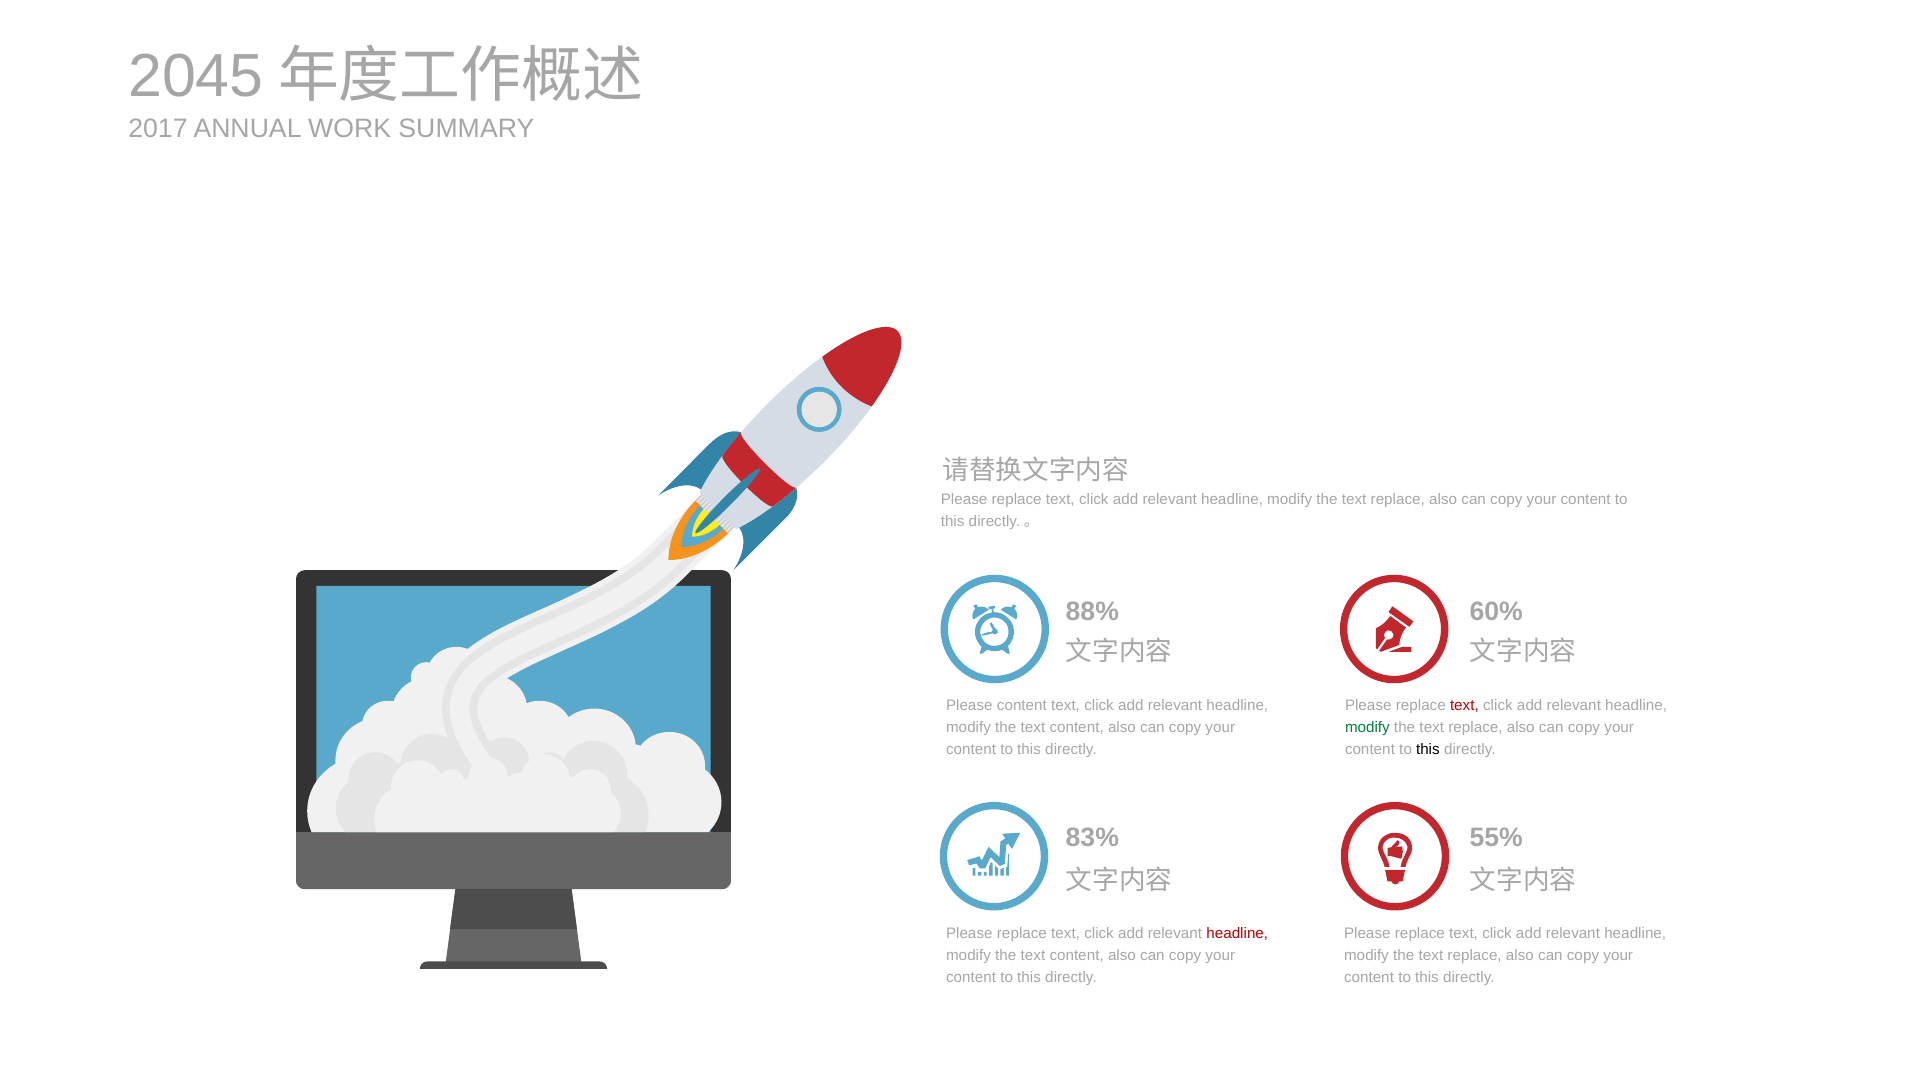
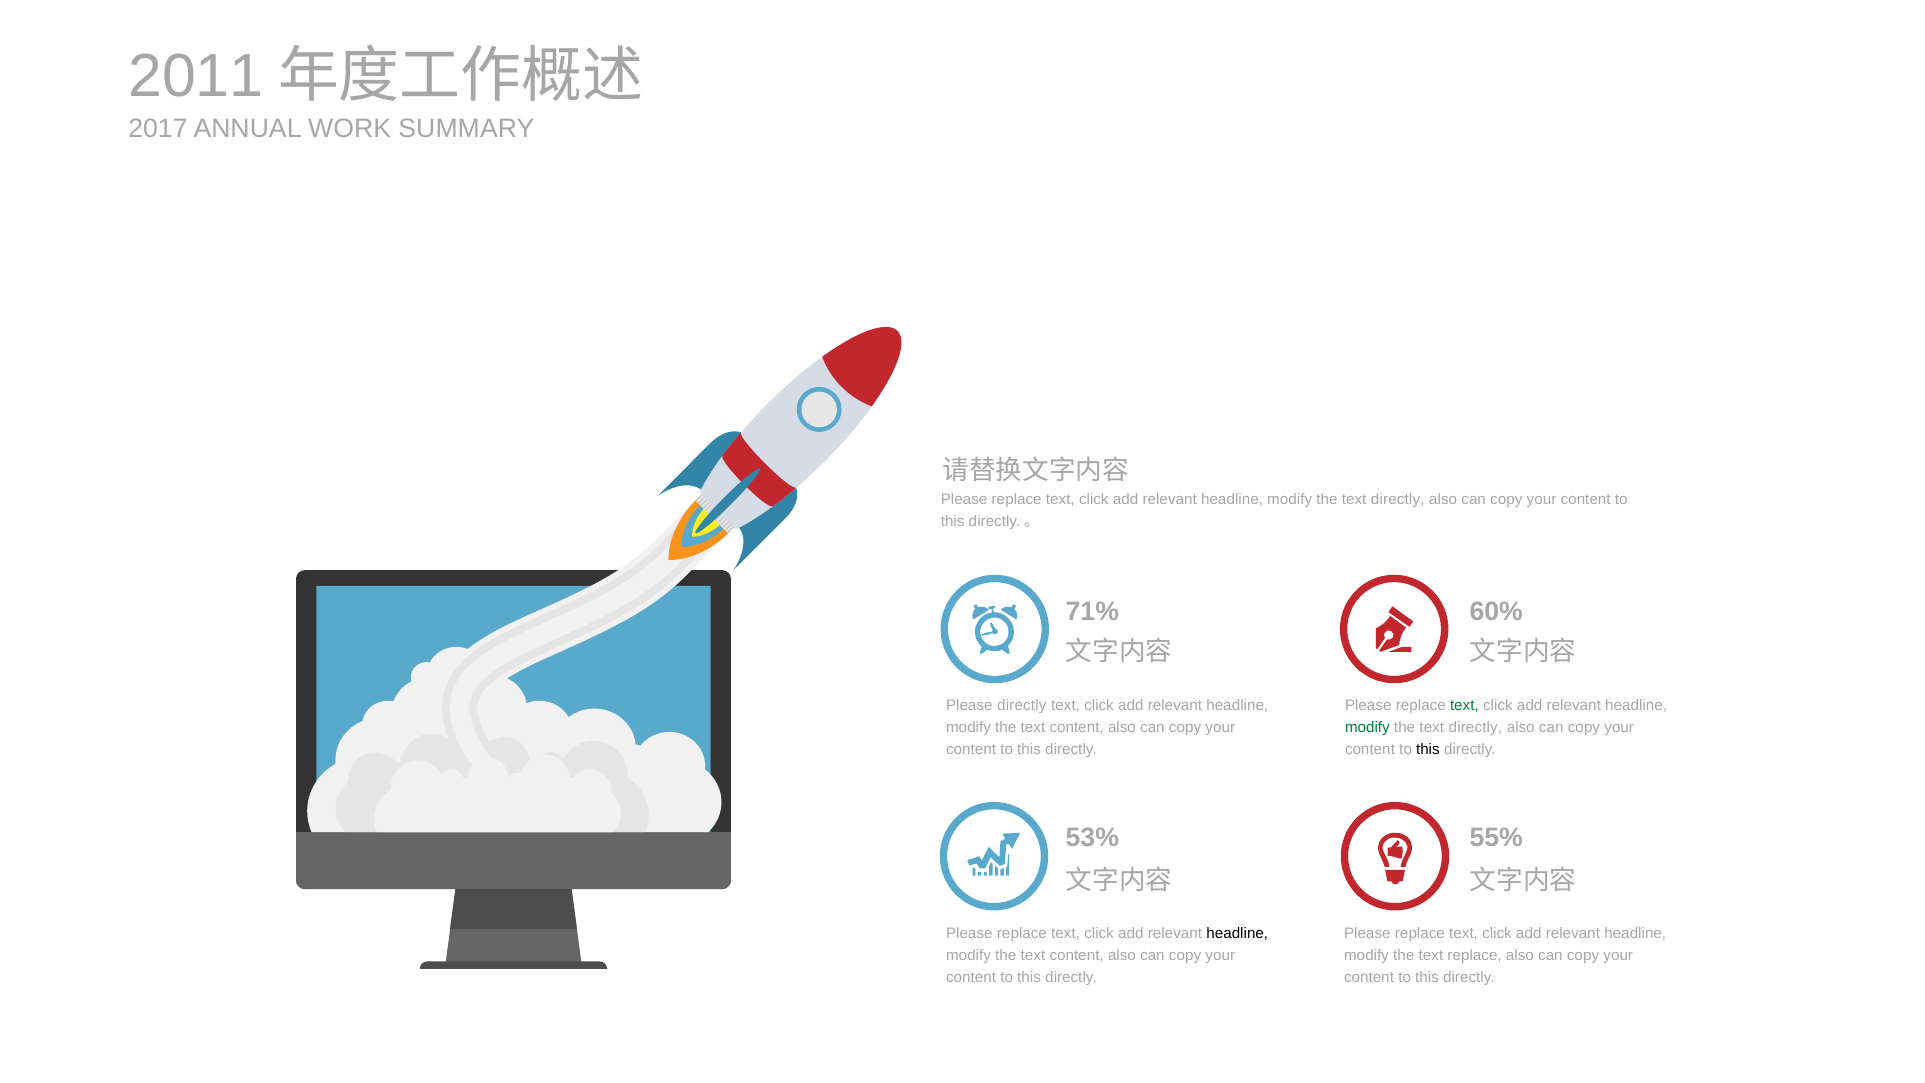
2045: 2045 -> 2011
replace at (1398, 499): replace -> directly
88%: 88% -> 71%
Please content: content -> directly
text at (1464, 705) colour: red -> green
replace at (1475, 727): replace -> directly
83%: 83% -> 53%
headline at (1237, 933) colour: red -> black
